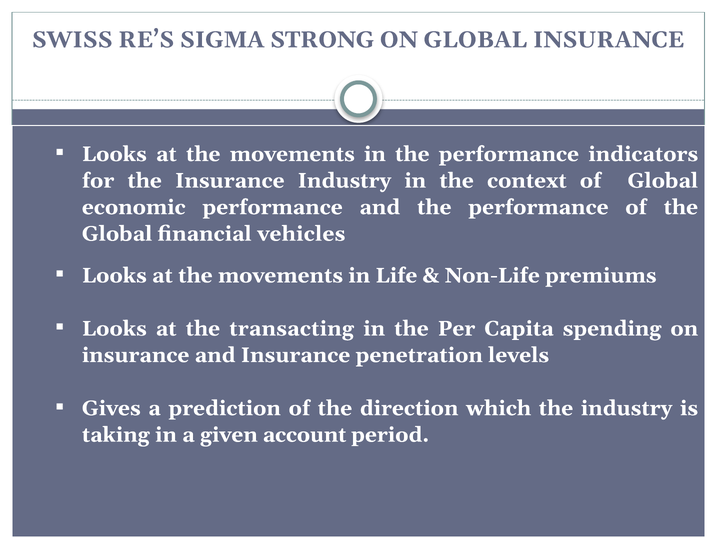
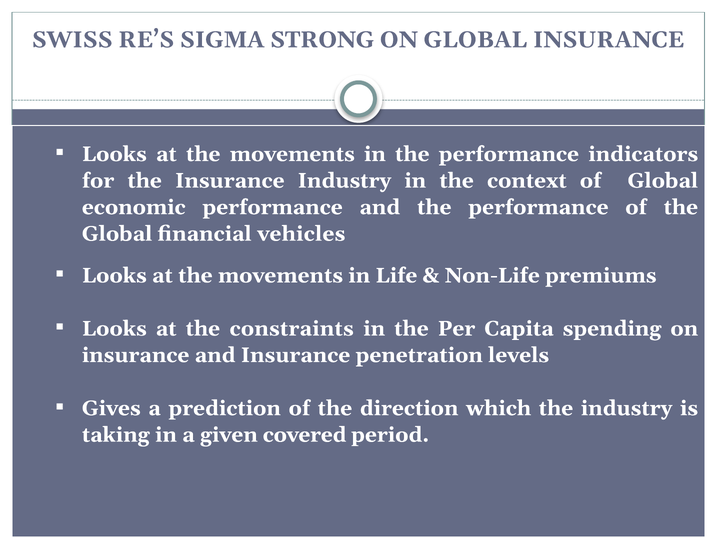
transacting: transacting -> constraints
account: account -> covered
